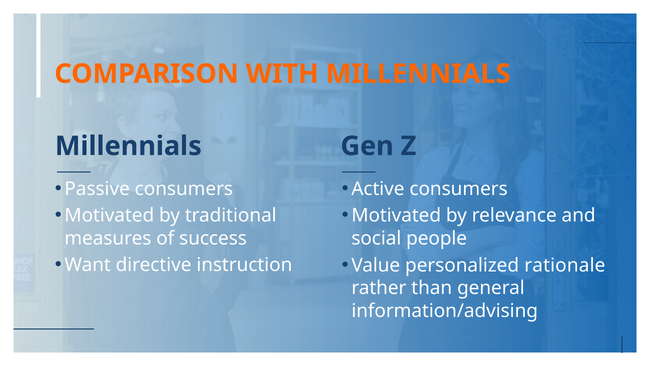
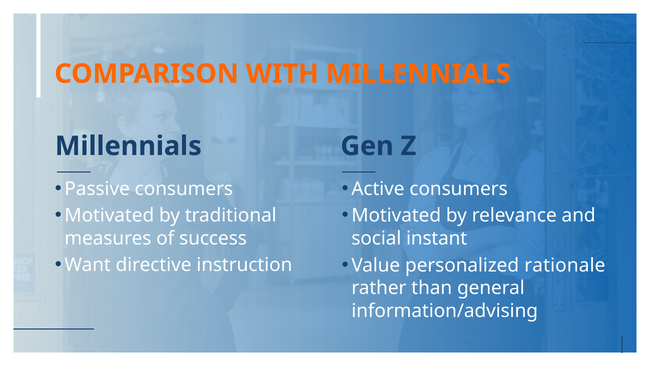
people: people -> instant
